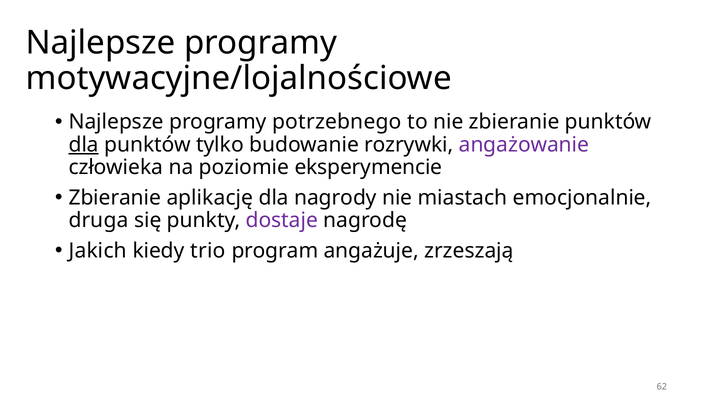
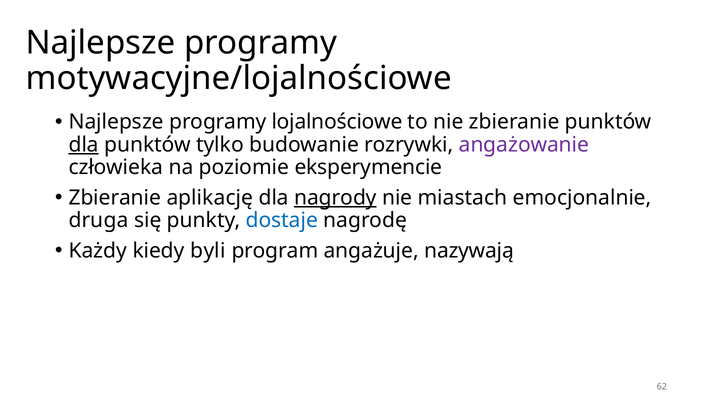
potrzebnego: potrzebnego -> lojalnościowe
nagrody underline: none -> present
dostaje colour: purple -> blue
Jakich: Jakich -> Każdy
trio: trio -> byli
zrzeszają: zrzeszają -> nazywają
